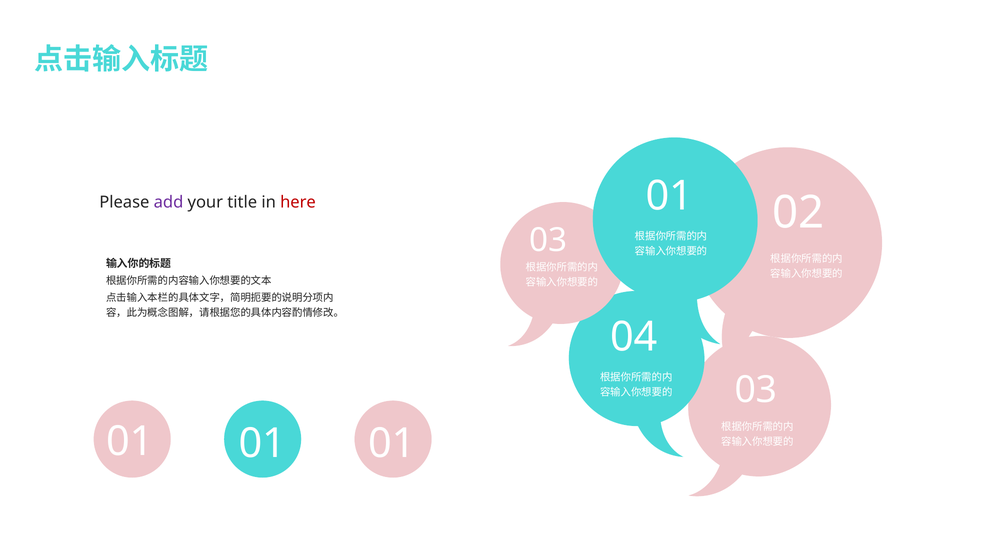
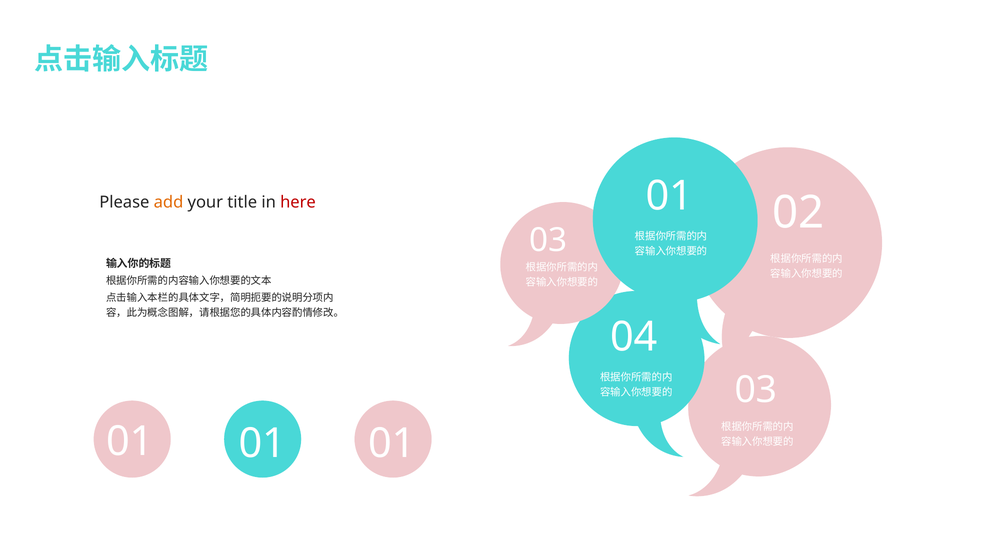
add colour: purple -> orange
